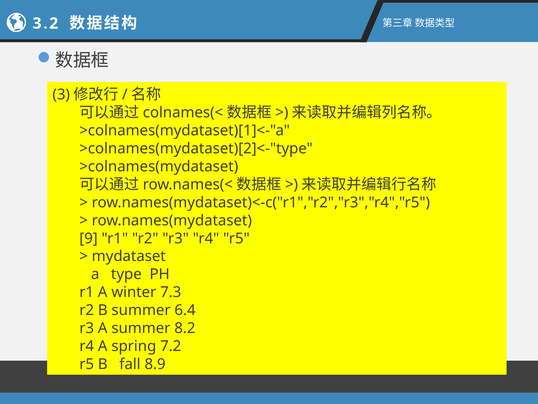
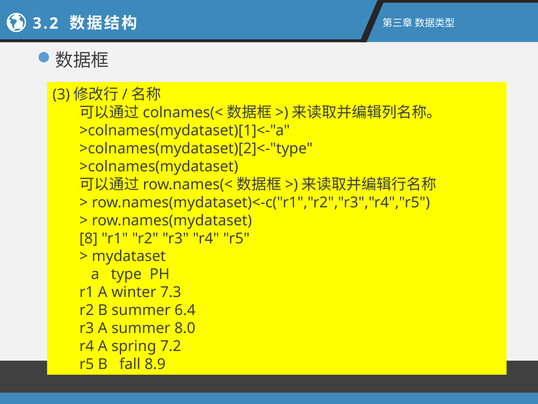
9: 9 -> 8
8.2: 8.2 -> 8.0
